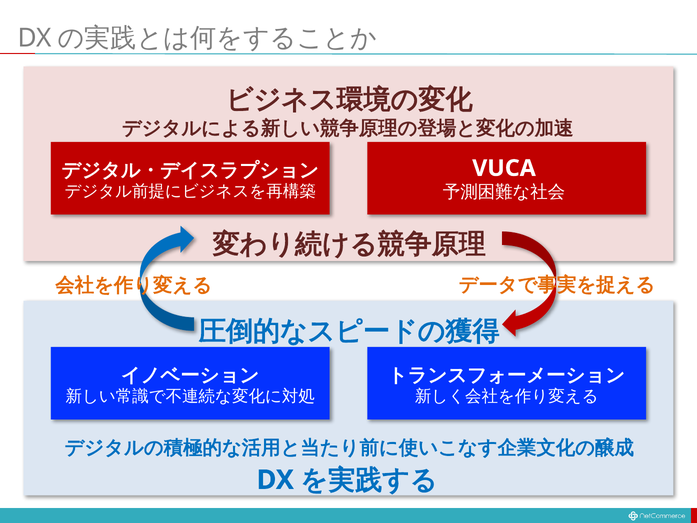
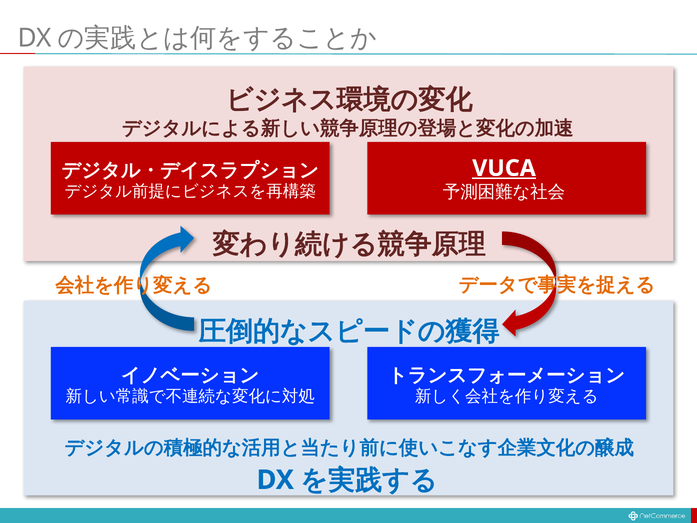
VUCA underline: none -> present
